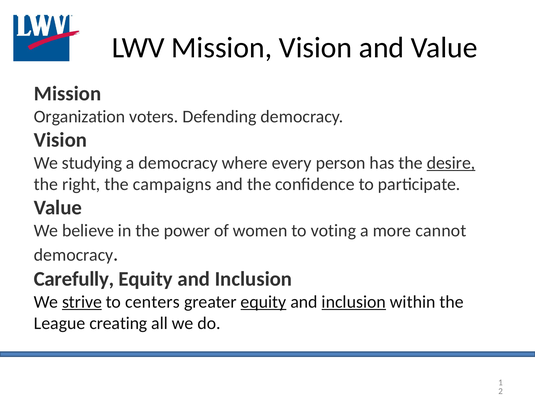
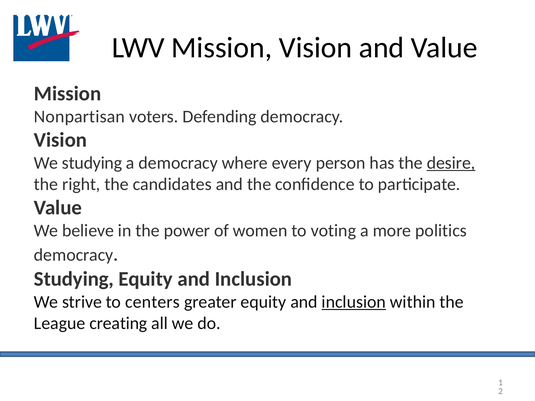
Organization: Organization -> Nonpartisan
campaigns: campaigns -> candidates
cannot: cannot -> politics
Carefully at (74, 279): Carefully -> Studying
strive underline: present -> none
equity at (263, 302) underline: present -> none
